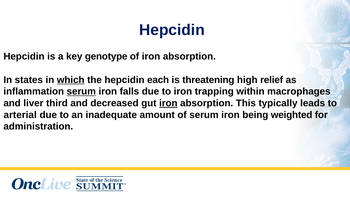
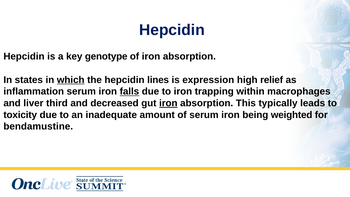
each: each -> lines
threatening: threatening -> expression
serum at (81, 92) underline: present -> none
falls underline: none -> present
arterial: arterial -> toxicity
administration: administration -> bendamustine
